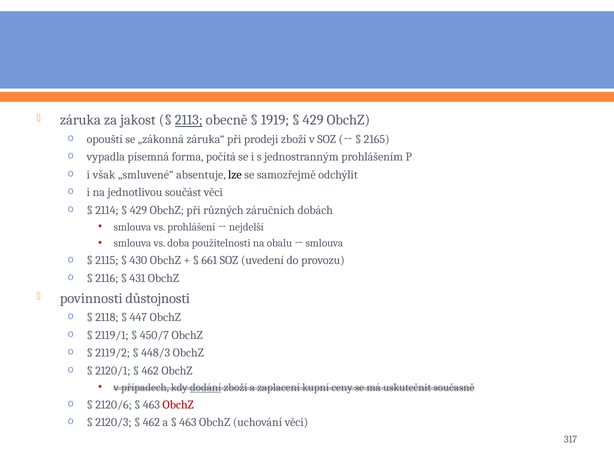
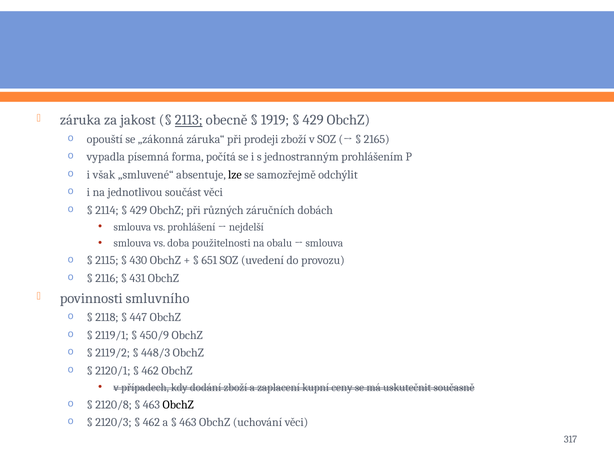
661: 661 -> 651
důstojnosti: důstojnosti -> smluvního
450/7: 450/7 -> 450/9
dodání underline: present -> none
2120/6: 2120/6 -> 2120/8
ObchZ at (178, 405) colour: red -> black
